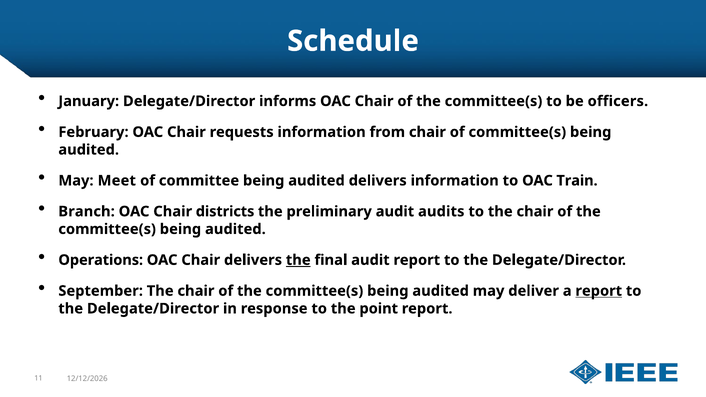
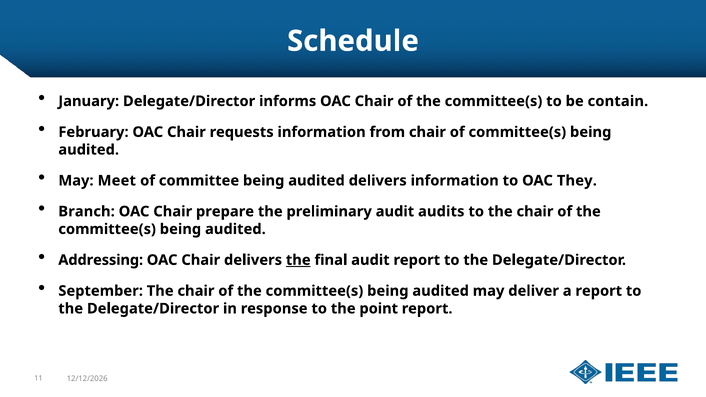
officers: officers -> contain
Train: Train -> They
districts: districts -> prepare
Operations: Operations -> Addressing
report at (599, 291) underline: present -> none
